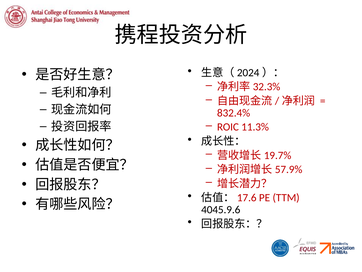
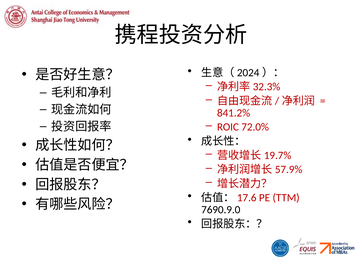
832.4%: 832.4% -> 841.2%
11.3%: 11.3% -> 72.0%
4045.9.6: 4045.9.6 -> 7690.9.0
